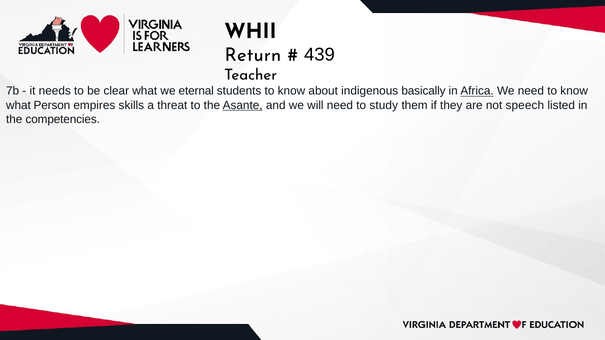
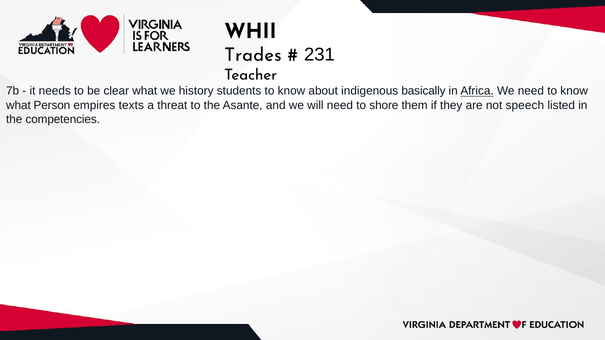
Return: Return -> Trades
439: 439 -> 231
eternal: eternal -> history
skills: skills -> texts
Asante underline: present -> none
study: study -> shore
